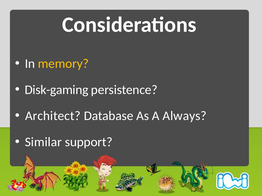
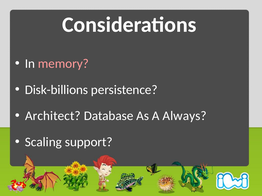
memory colour: yellow -> pink
Disk-gaming: Disk-gaming -> Disk-billions
Similar: Similar -> Scaling
